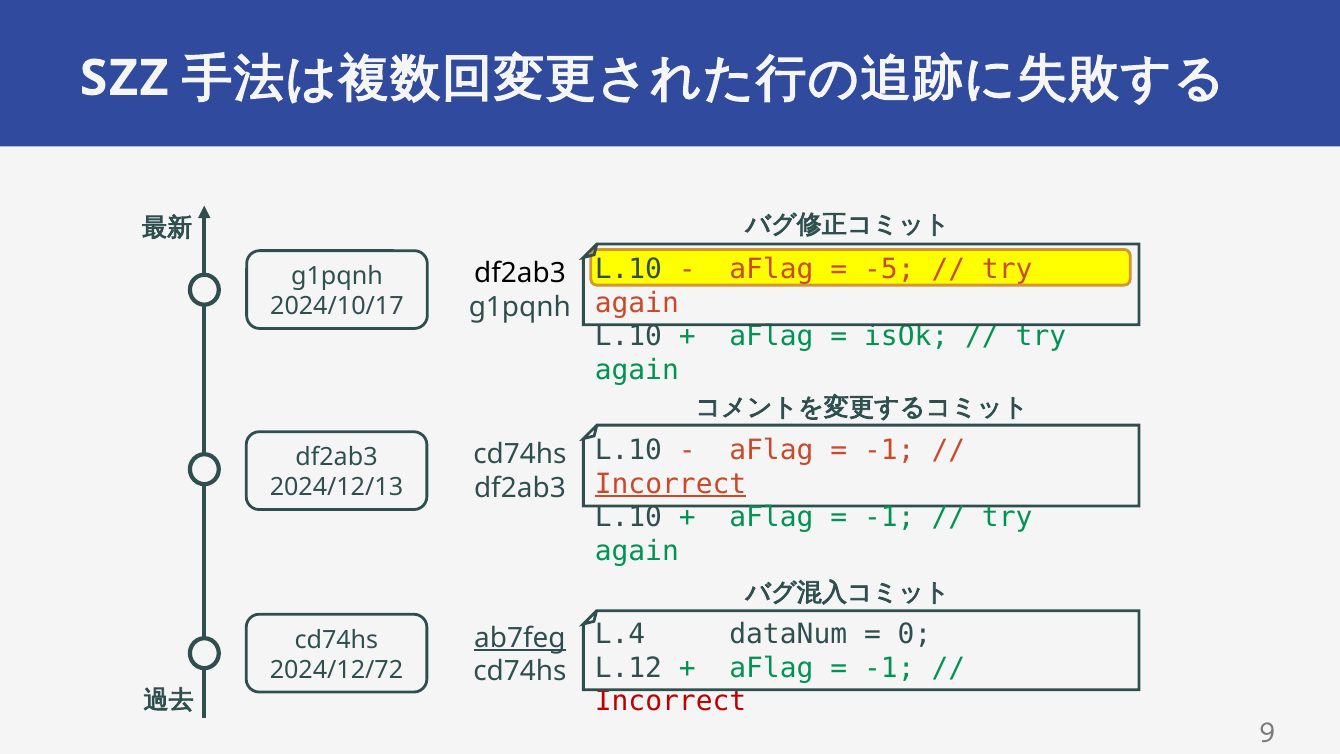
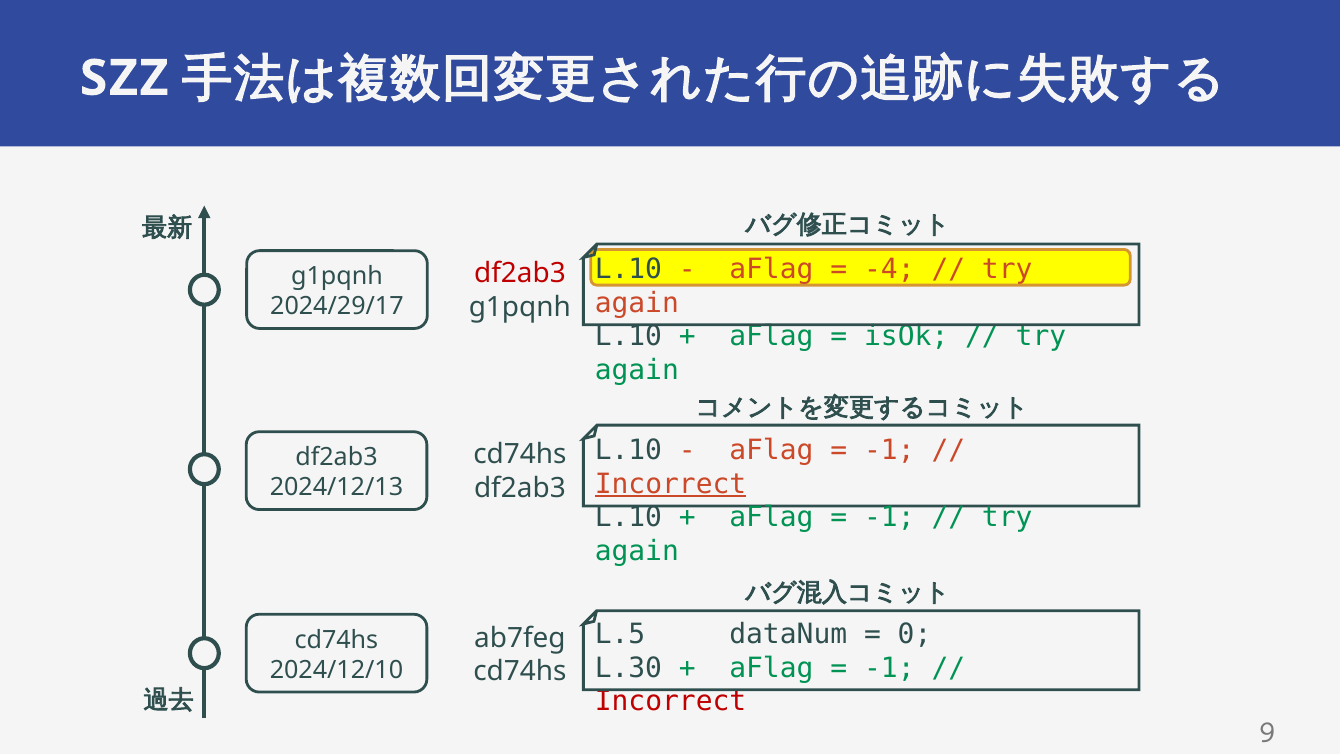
-5: -5 -> -4
df2ab3 at (520, 273) colour: black -> red
2024/10/17: 2024/10/17 -> 2024/29/17
L.4: L.4 -> L.5
ab7feg underline: present -> none
L.12: L.12 -> L.30
2024/12/72: 2024/12/72 -> 2024/12/10
